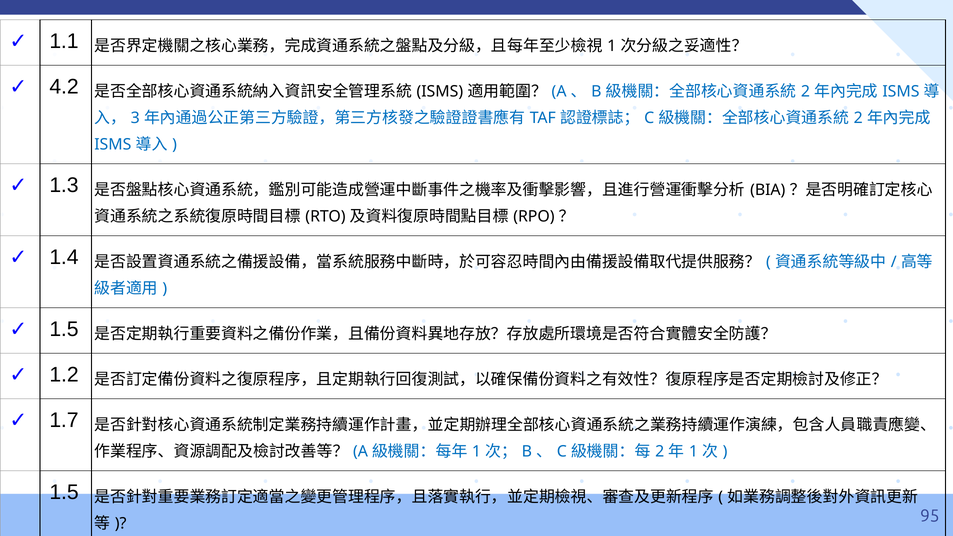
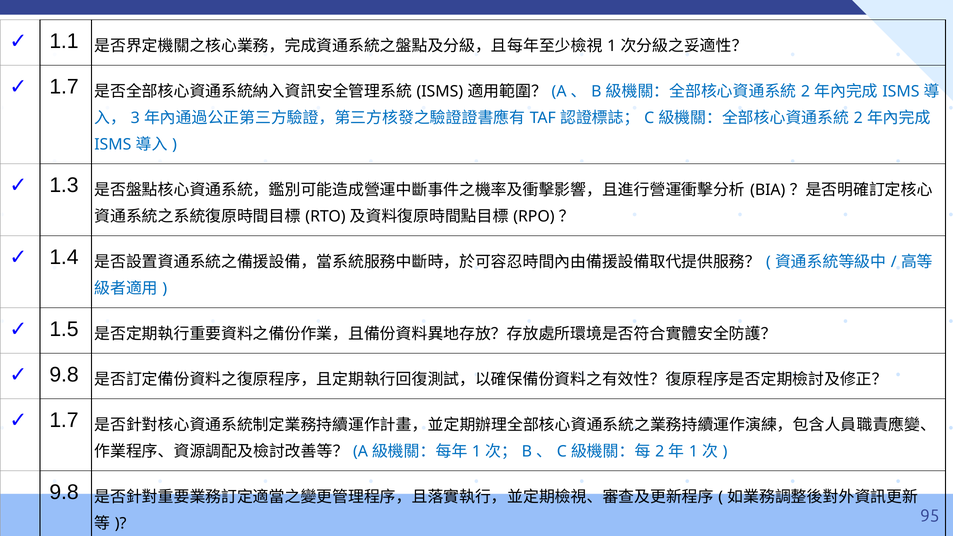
4.2 at (64, 87): 4.2 -> 1.7
1.2 at (64, 375): 1.2 -> 9.8
1.5 at (64, 492): 1.5 -> 9.8
